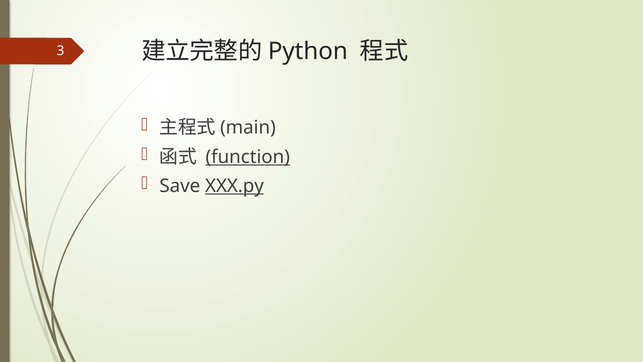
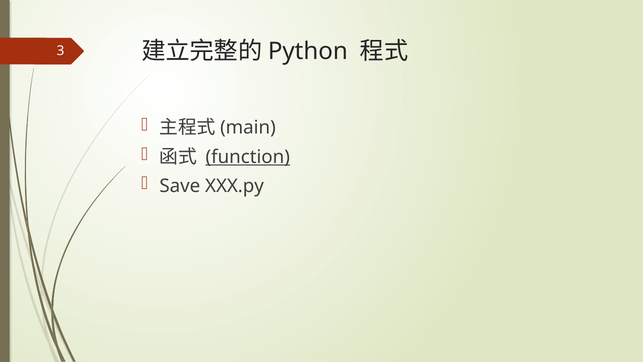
XXX.py underline: present -> none
